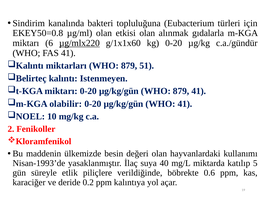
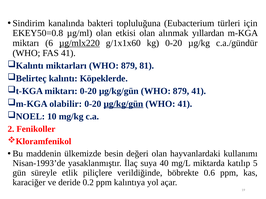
gıdalarla: gıdalarla -> yıllardan
51: 51 -> 81
Istenmeyen: Istenmeyen -> Köpeklerde
µg/kg/gün at (123, 104) underline: none -> present
